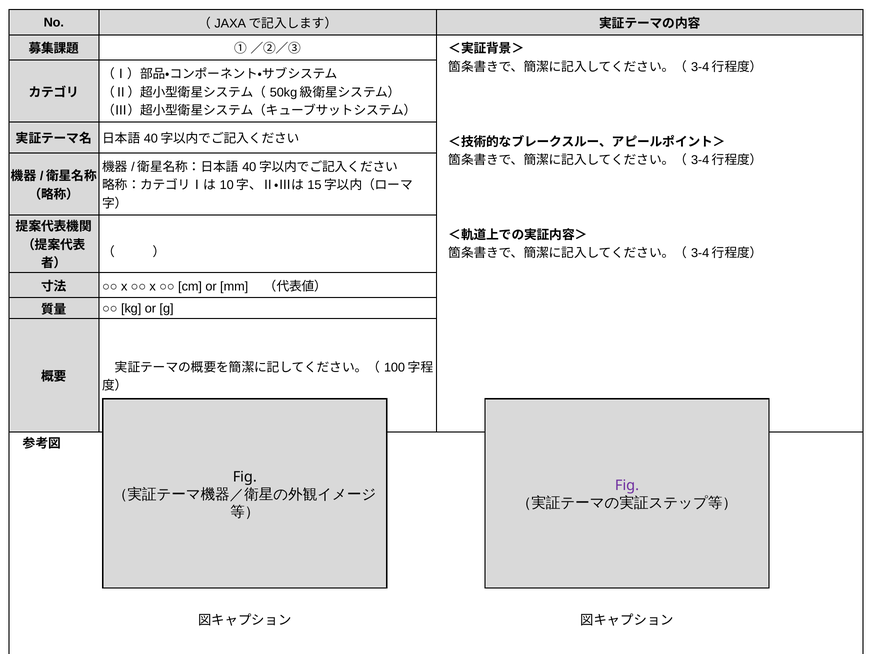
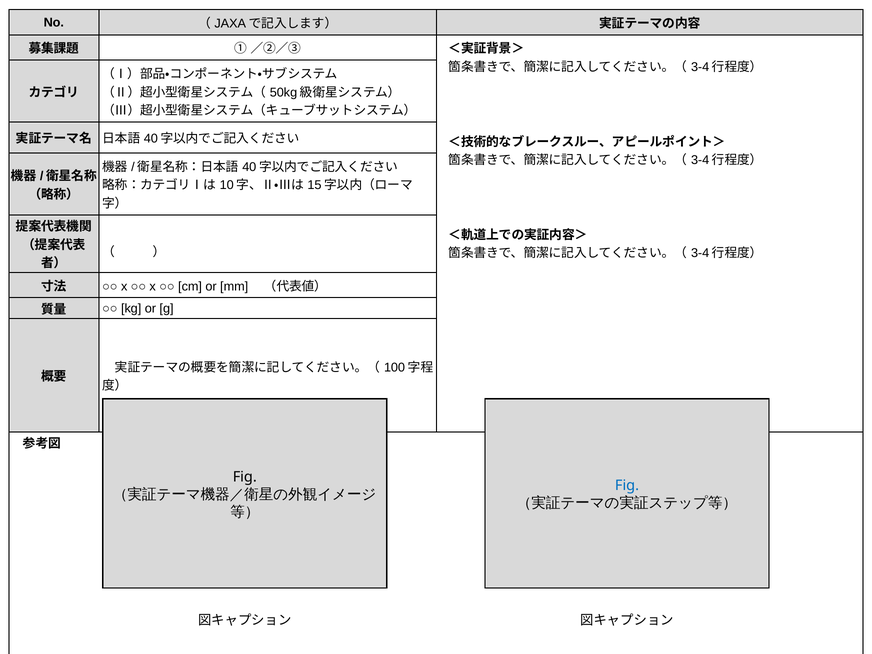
Fig at (627, 486) colour: purple -> blue
